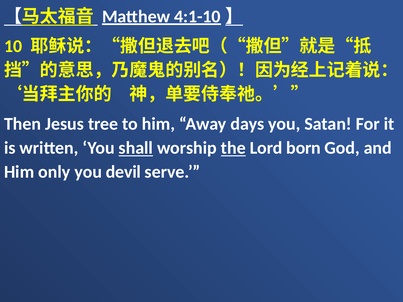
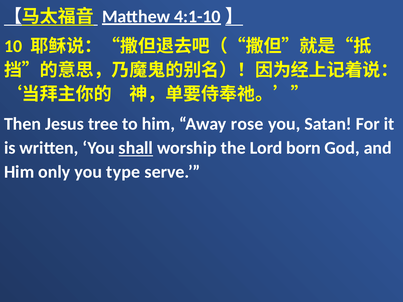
days: days -> rose
the underline: present -> none
devil: devil -> type
